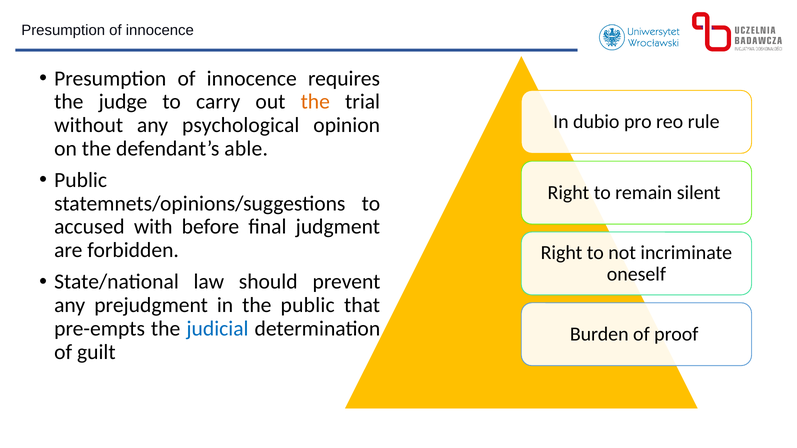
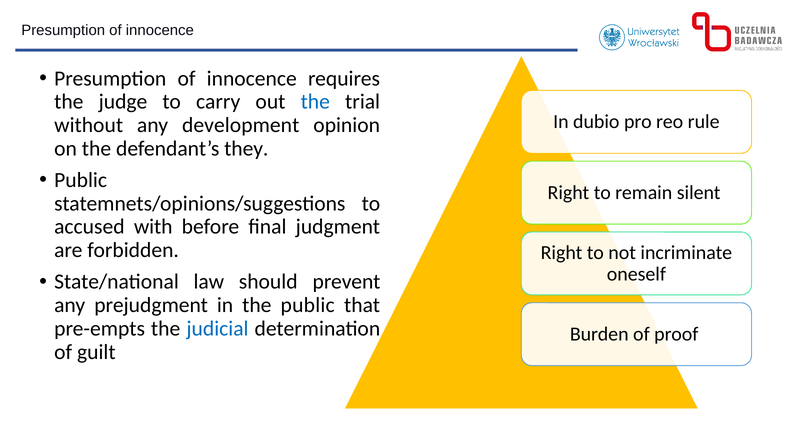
the at (315, 102) colour: orange -> blue
psychological: psychological -> development
able: able -> they
